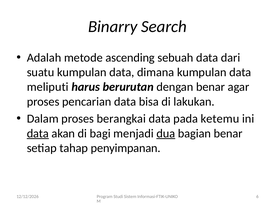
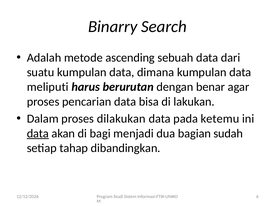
berangkai: berangkai -> dilakukan
dua underline: present -> none
bagian benar: benar -> sudah
penyimpanan: penyimpanan -> dibandingkan
